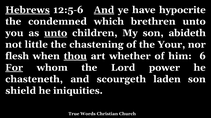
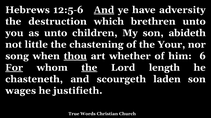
Hebrews underline: present -> none
hypocrite: hypocrite -> adversity
condemned: condemned -> destruction
unto at (56, 33) underline: present -> none
flesh: flesh -> song
the at (89, 68) underline: none -> present
power: power -> length
shield: shield -> wages
iniquities: iniquities -> justifieth
